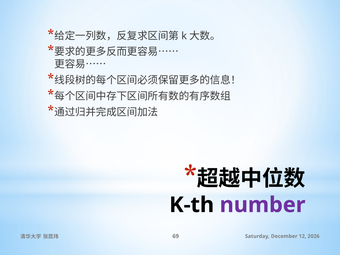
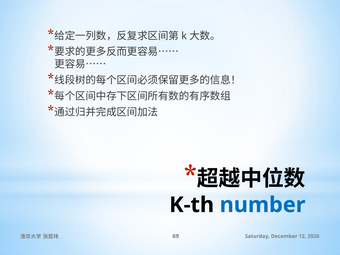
number colour: purple -> blue
